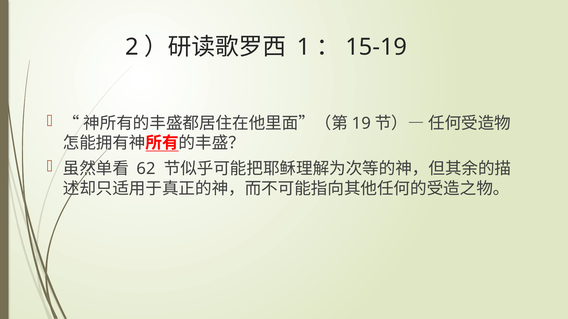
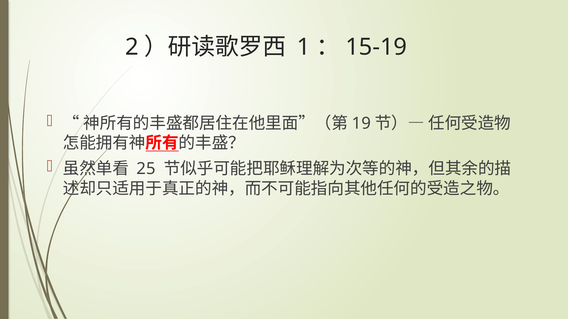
62: 62 -> 25
